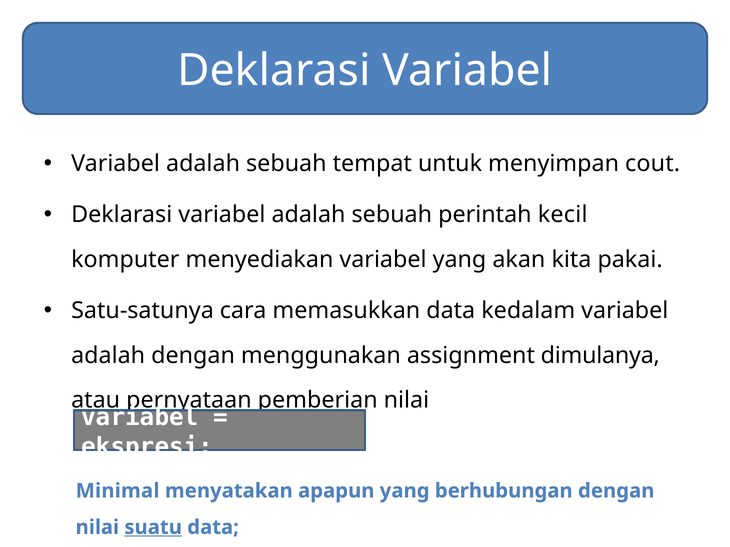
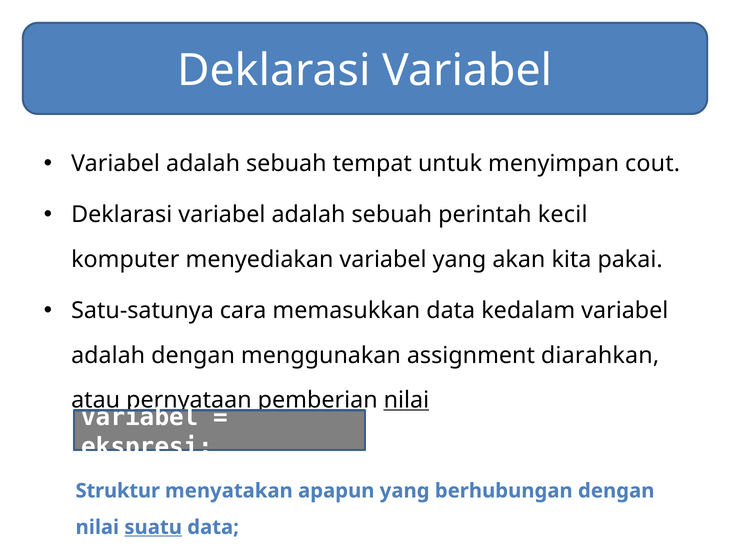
dimulanya: dimulanya -> diarahkan
nilai at (406, 400) underline: none -> present
Minimal: Minimal -> Struktur
